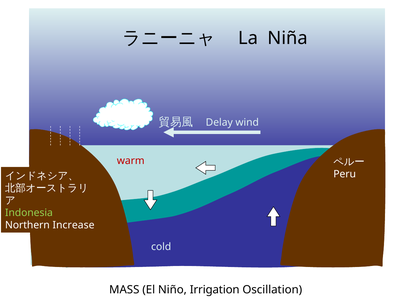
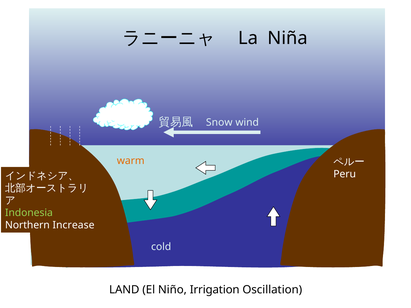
Delay: Delay -> Snow
warm colour: red -> orange
MASS: MASS -> LAND
